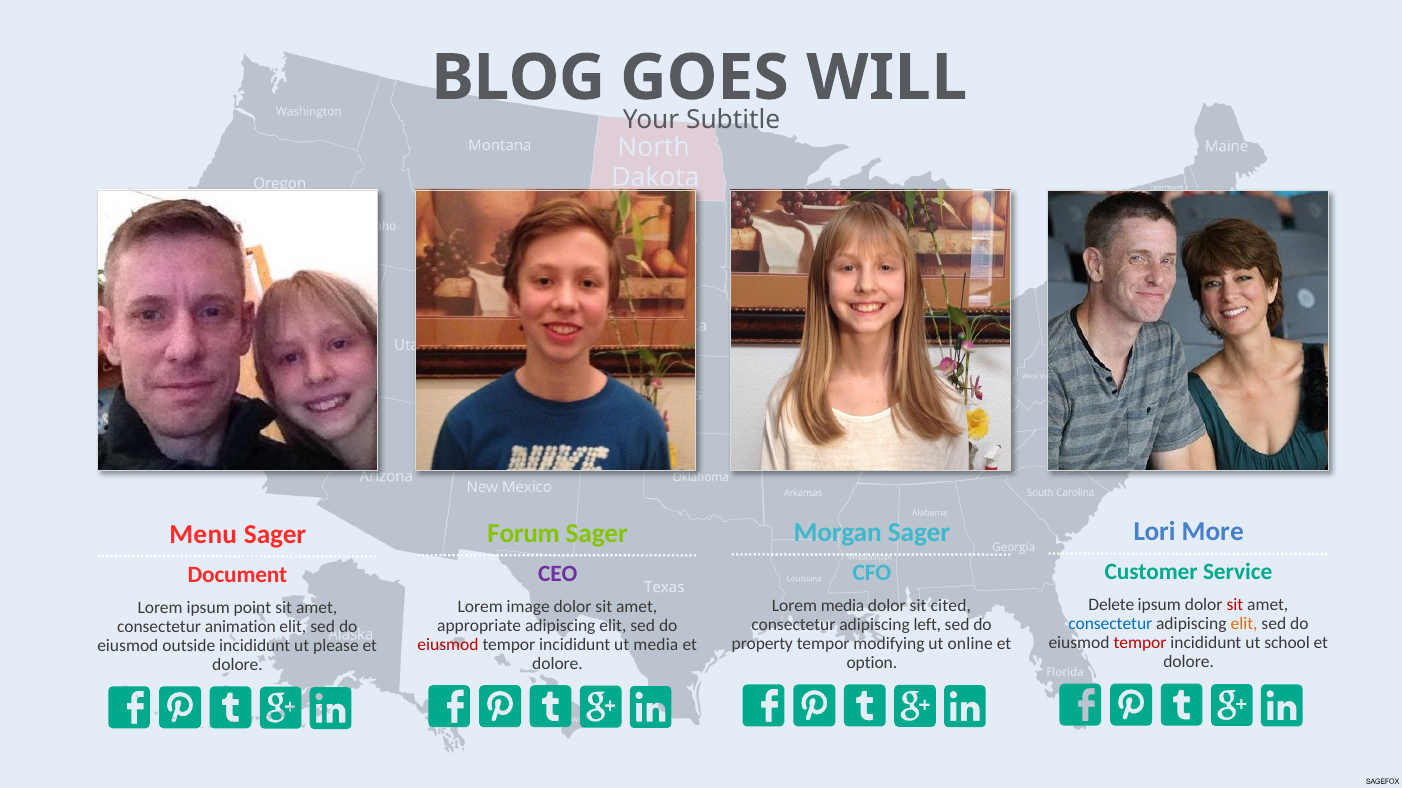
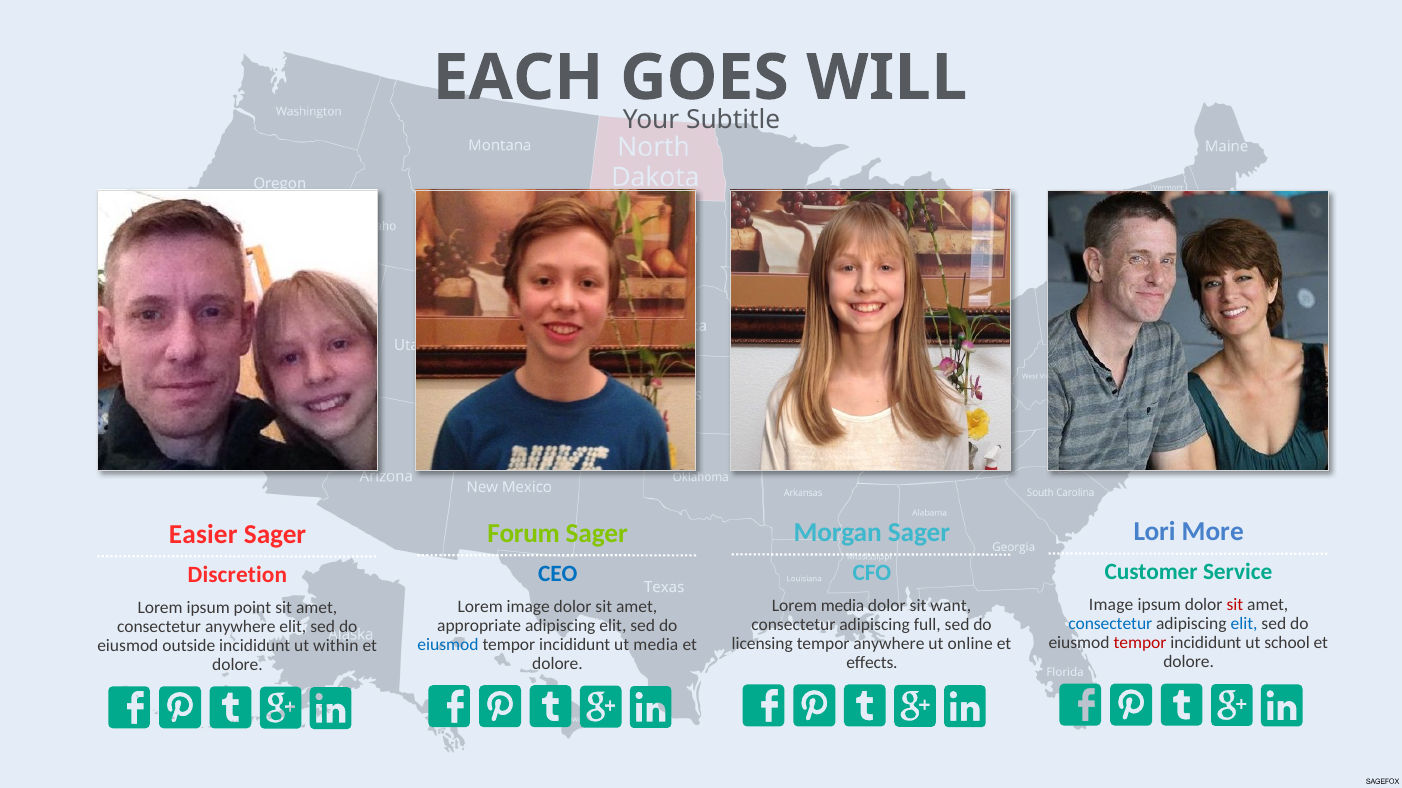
BLOG: BLOG -> EACH
Menu: Menu -> Easier
CEO colour: purple -> blue
Document: Document -> Discretion
Delete at (1111, 606): Delete -> Image
cited: cited -> want
elit at (1244, 624) colour: orange -> blue
left: left -> full
consectetur animation: animation -> anywhere
property: property -> licensing
tempor modifying: modifying -> anywhere
eiusmod at (448, 645) colour: red -> blue
please: please -> within
option: option -> effects
